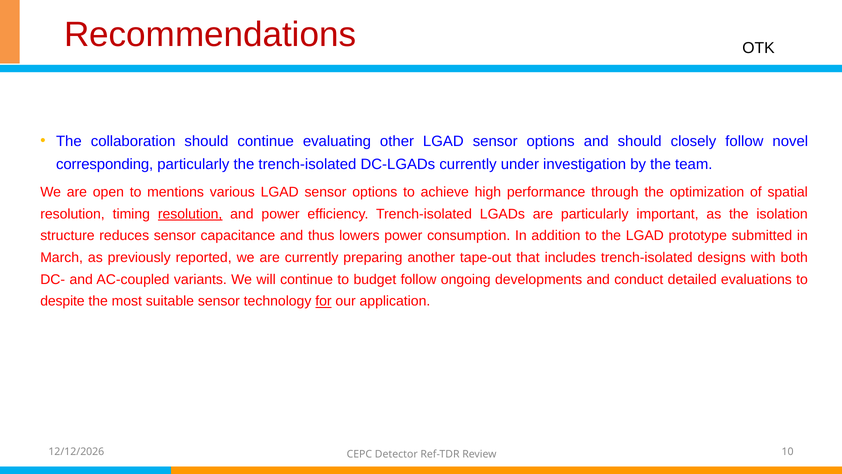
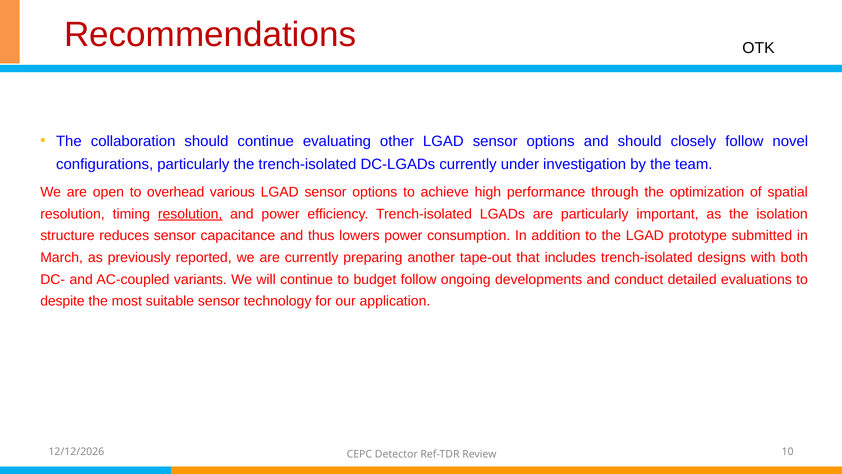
corresponding: corresponding -> configurations
mentions: mentions -> overhead
for underline: present -> none
